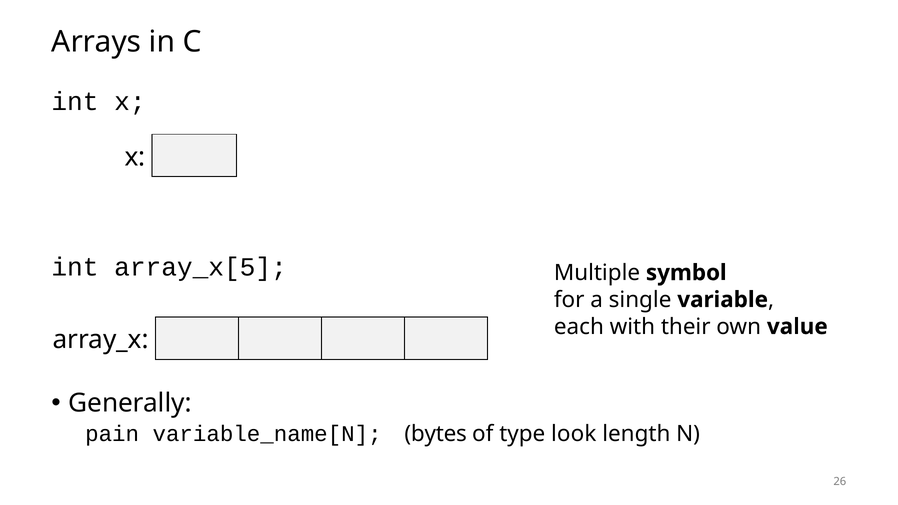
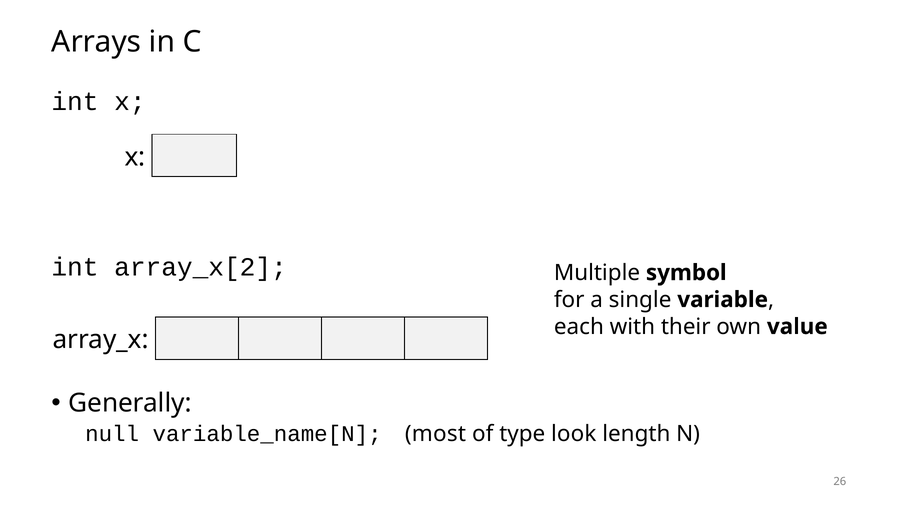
array_x[5: array_x[5 -> array_x[2
pain: pain -> null
bytes: bytes -> most
